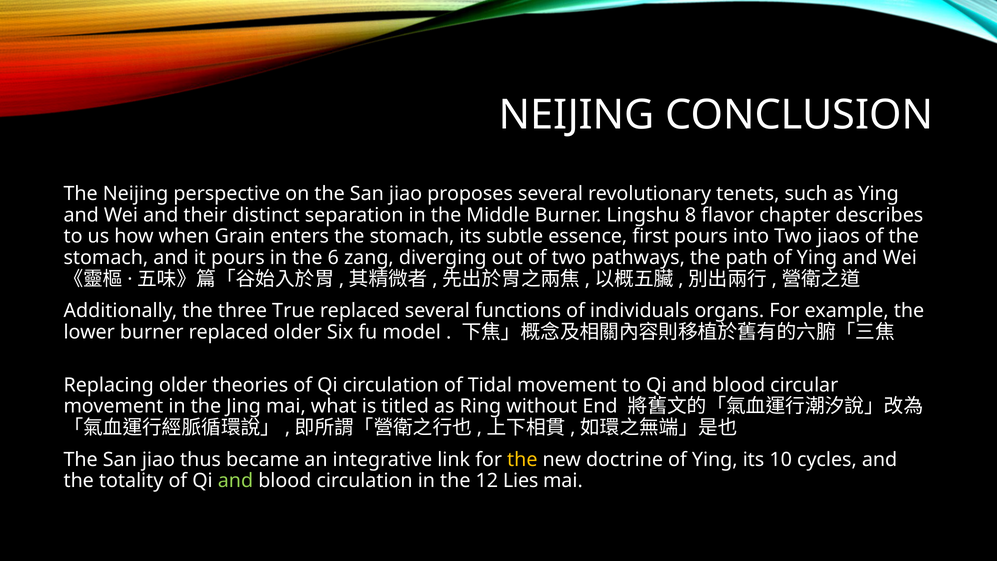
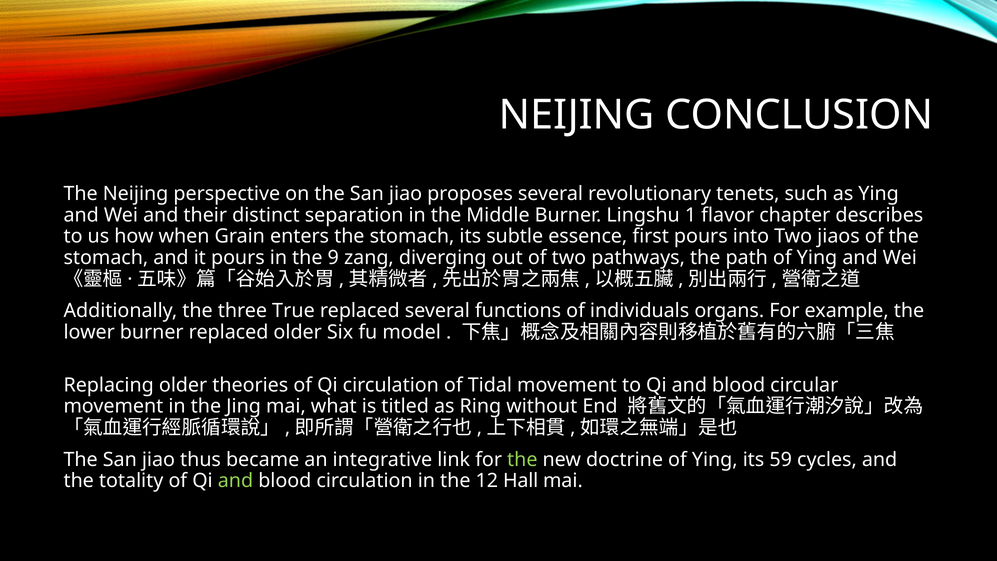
8: 8 -> 1
6: 6 -> 9
the at (522, 459) colour: yellow -> light green
10: 10 -> 59
Lies: Lies -> Hall
